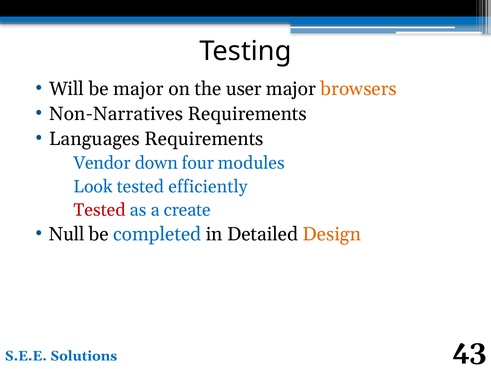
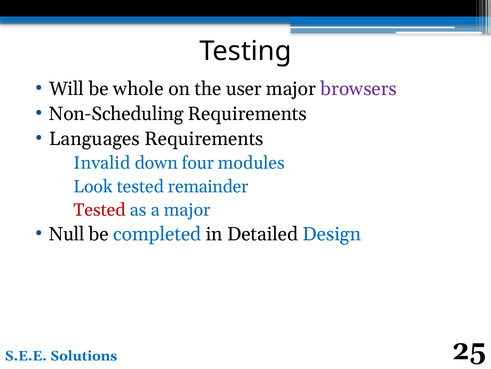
be major: major -> whole
browsers colour: orange -> purple
Non-Narratives: Non-Narratives -> Non-Scheduling
Vendor: Vendor -> Invalid
efficiently: efficiently -> remainder
a create: create -> major
Design colour: orange -> blue
43: 43 -> 25
